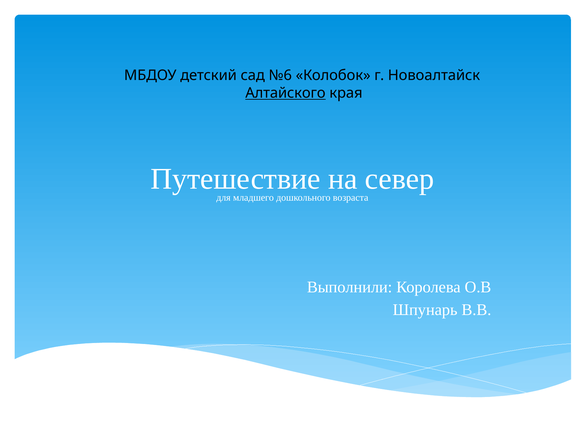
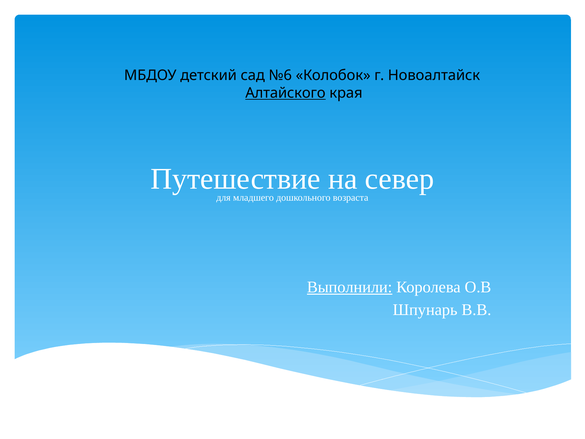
Выполнили underline: none -> present
